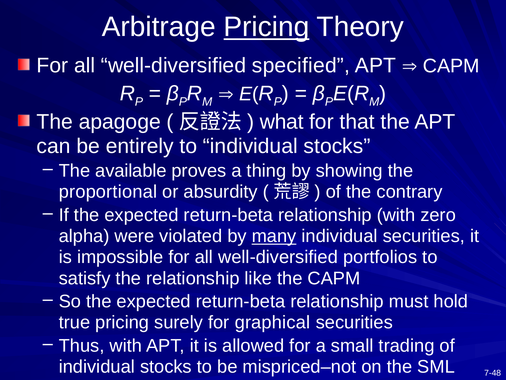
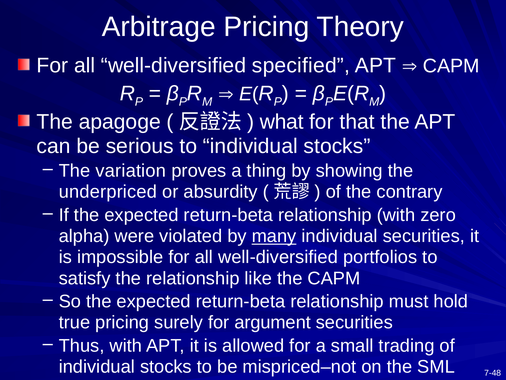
Pricing at (266, 27) underline: present -> none
entirely: entirely -> serious
available: available -> variation
proportional: proportional -> underpriced
graphical: graphical -> argument
